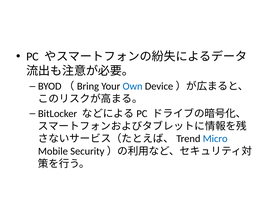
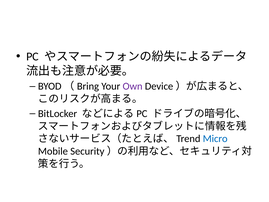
Own colour: blue -> purple
